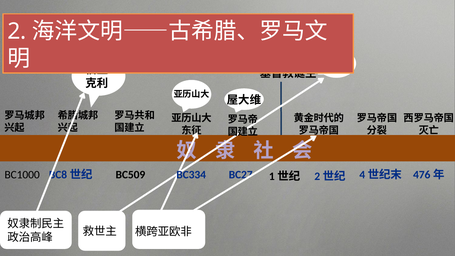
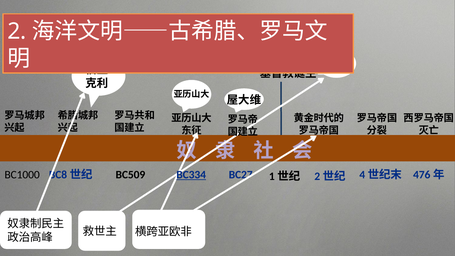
BC334 underline: none -> present
